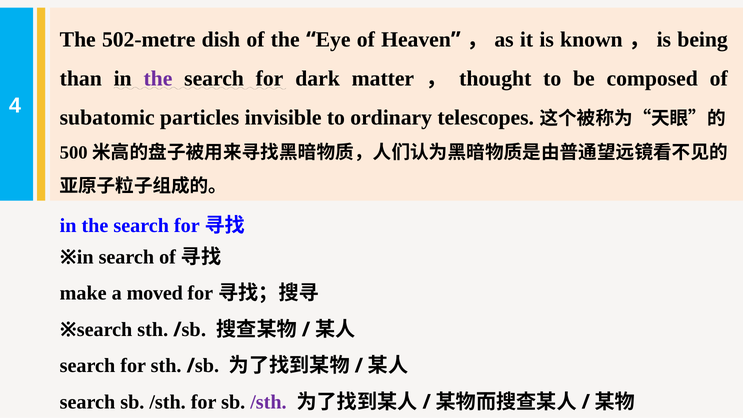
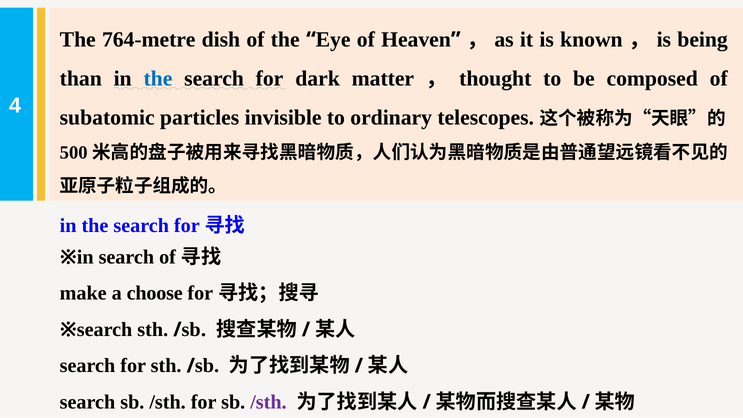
502-metre: 502-metre -> 764-metre
the at (158, 79) colour: purple -> blue
moved: moved -> choose
